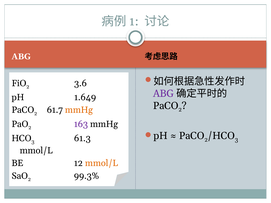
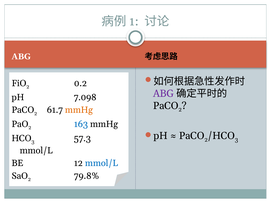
3.6: 3.6 -> 0.2
1.649: 1.649 -> 7.098
163 colour: purple -> blue
61.3: 61.3 -> 57.3
mmol/L at (102, 163) colour: orange -> blue
99.3%: 99.3% -> 79.8%
